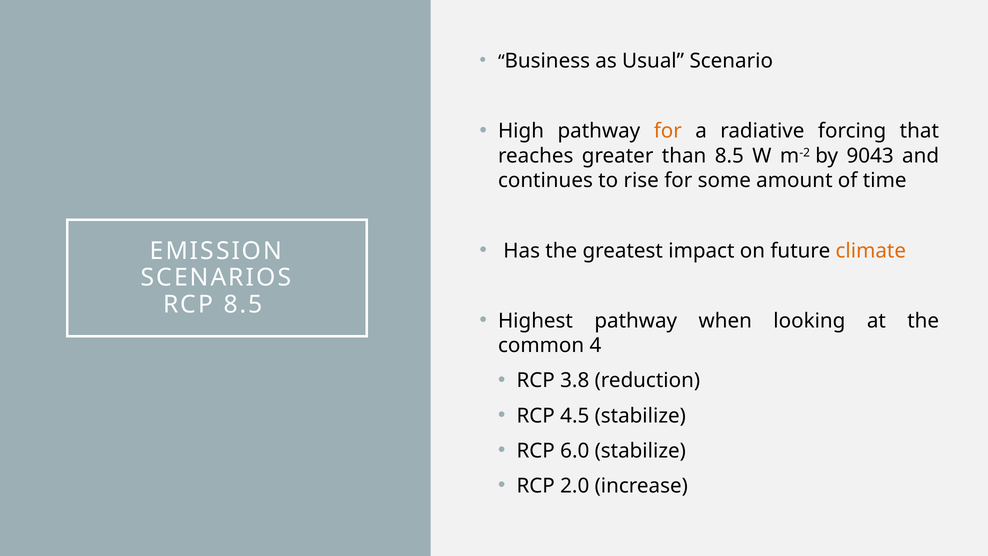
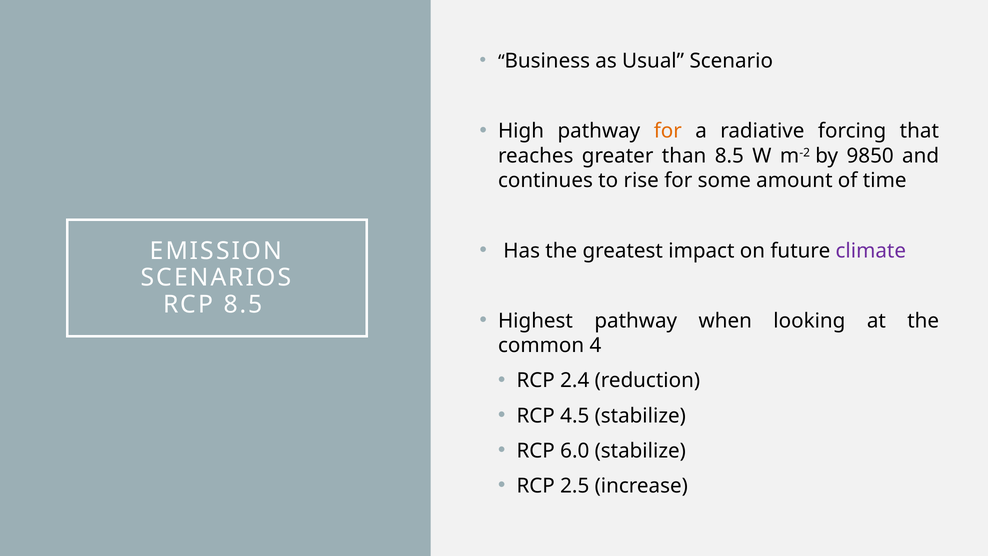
9043: 9043 -> 9850
climate colour: orange -> purple
3.8: 3.8 -> 2.4
2.0: 2.0 -> 2.5
